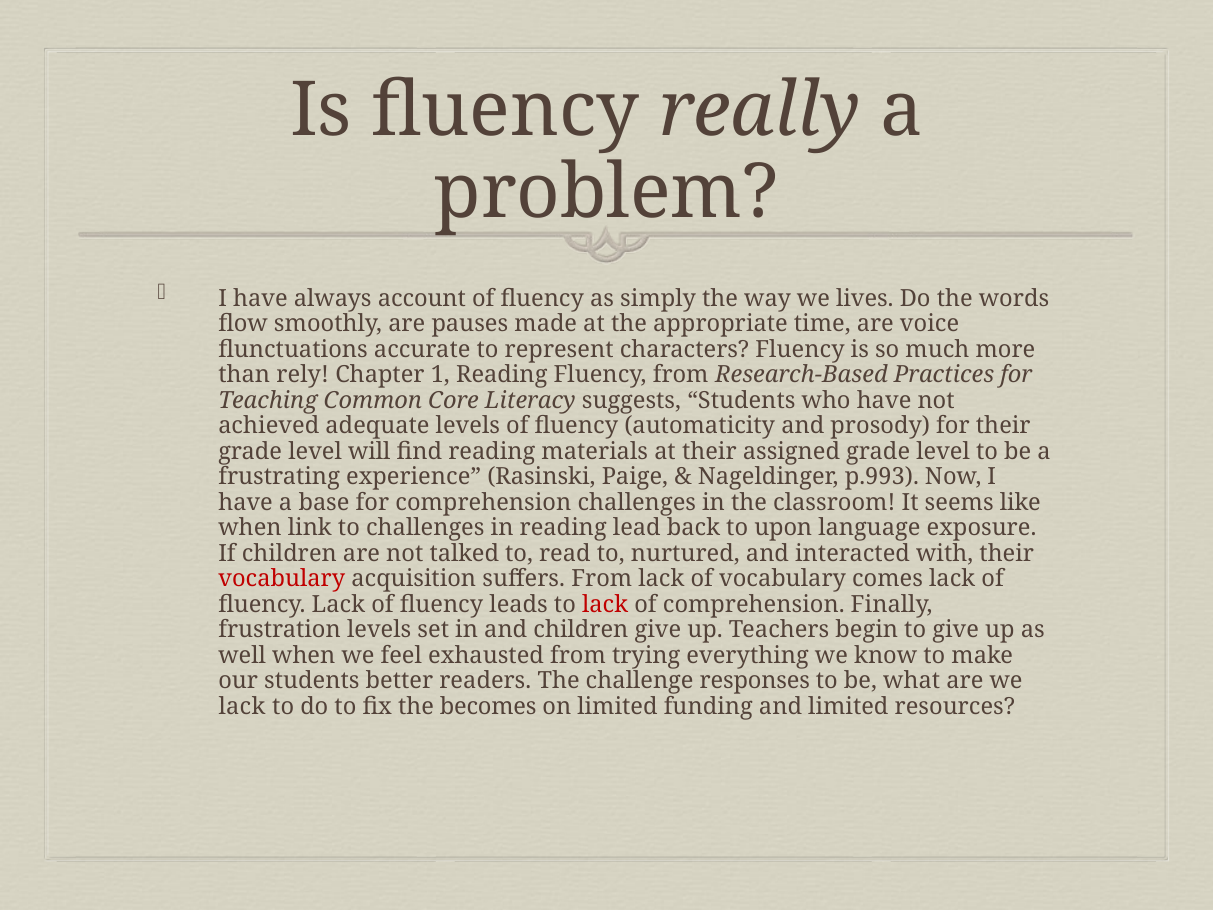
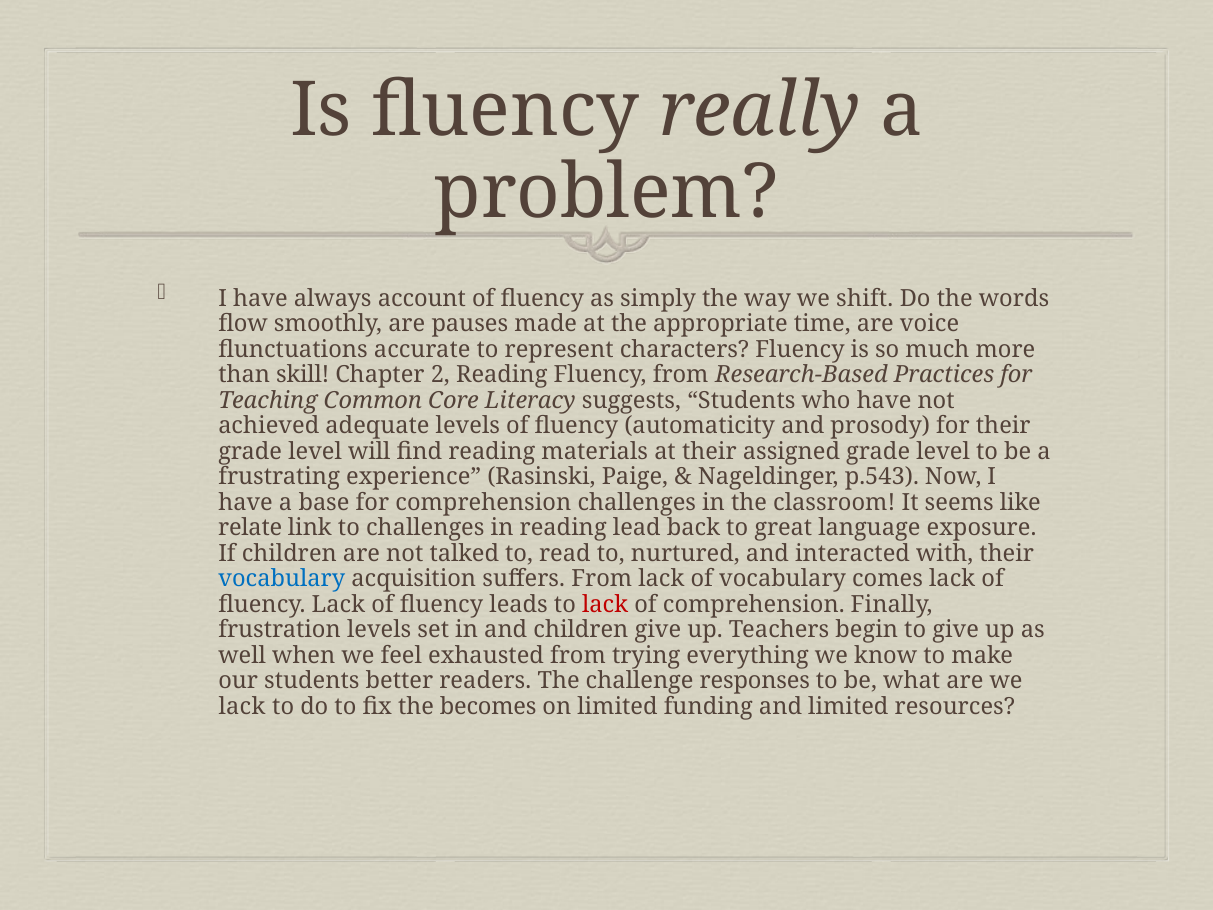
lives: lives -> shift
rely: rely -> skill
1: 1 -> 2
p.993: p.993 -> p.543
when at (250, 528): when -> relate
upon: upon -> great
vocabulary at (282, 579) colour: red -> blue
